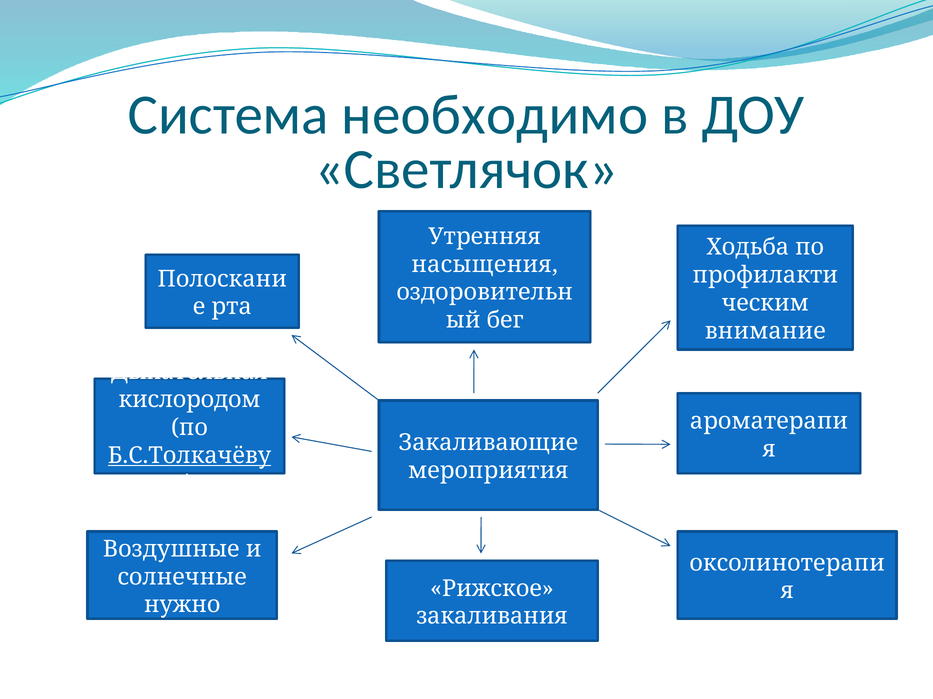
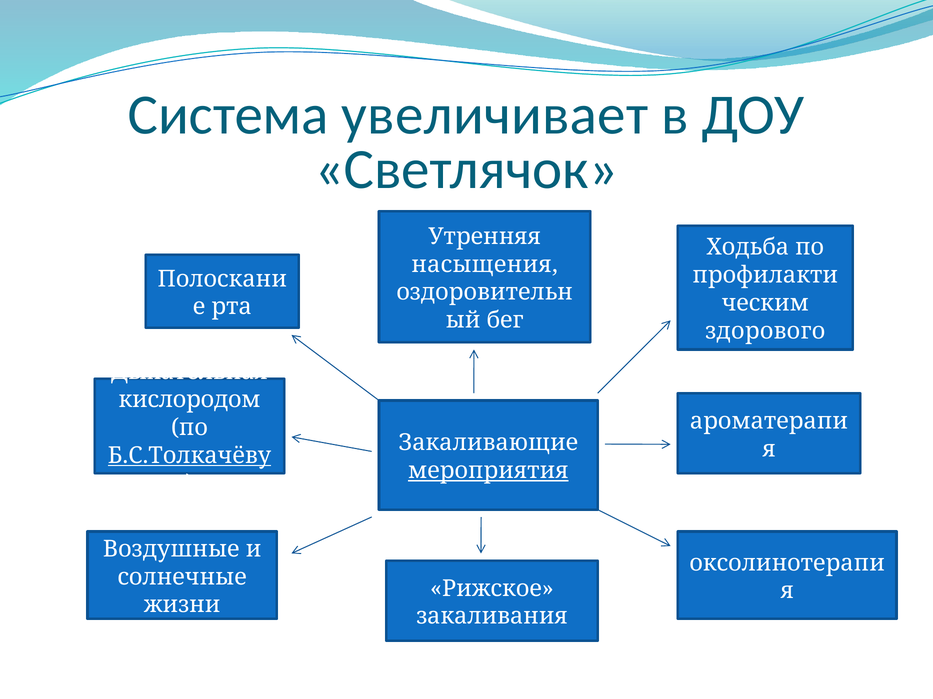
необходимо: необходимо -> увеличивает
внимание: внимание -> здорового
мероприятия underline: none -> present
нужно: нужно -> жизни
